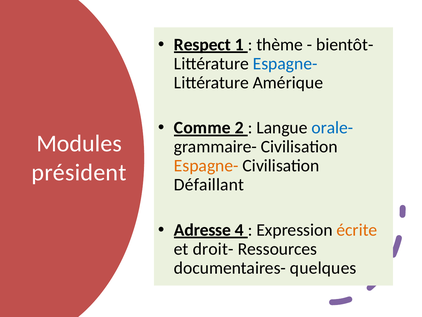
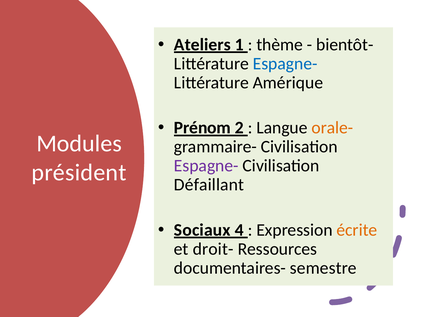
Respect: Respect -> Ateliers
Comme: Comme -> Prénom
orale- colour: blue -> orange
Espagne- at (206, 166) colour: orange -> purple
Adresse: Adresse -> Sociaux
quelques: quelques -> semestre
